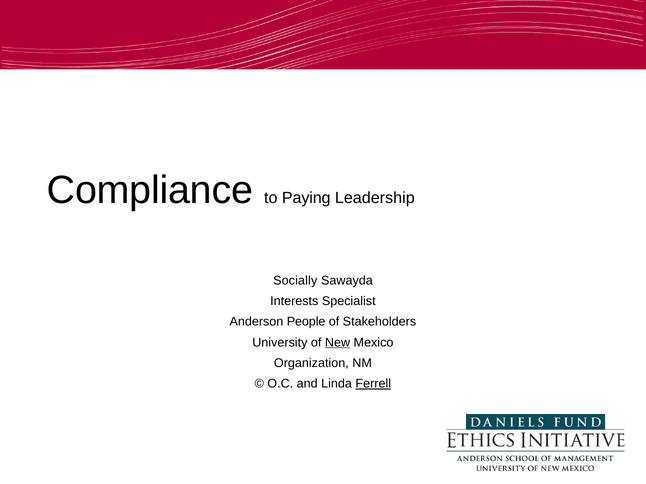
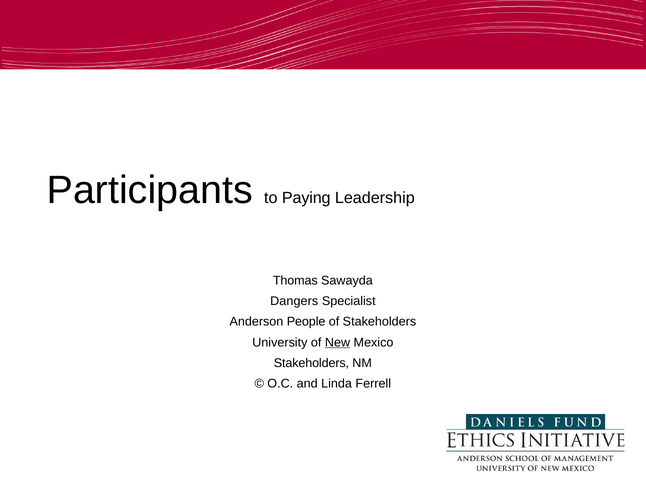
Compliance: Compliance -> Participants
Socially: Socially -> Thomas
Interests: Interests -> Dangers
Organization at (311, 363): Organization -> Stakeholders
Ferrell underline: present -> none
